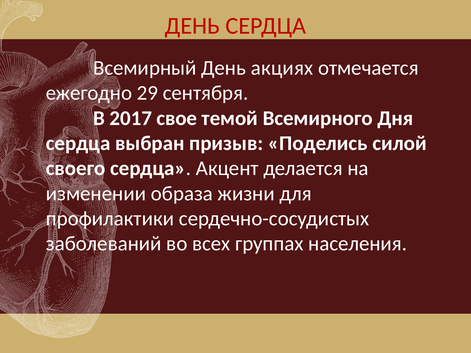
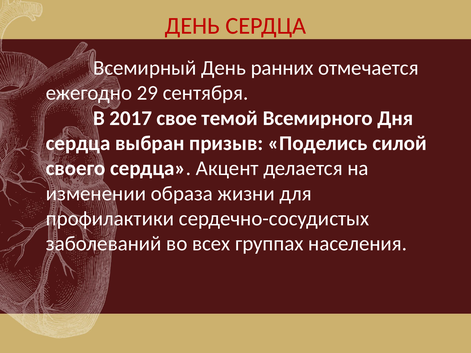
акциях: акциях -> ранних
